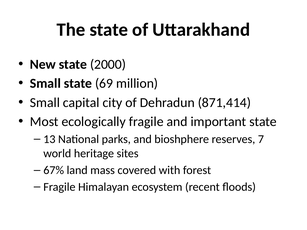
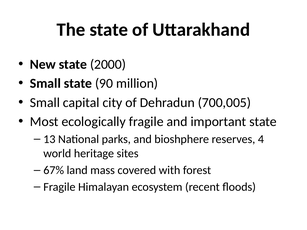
69: 69 -> 90
871,414: 871,414 -> 700,005
7: 7 -> 4
